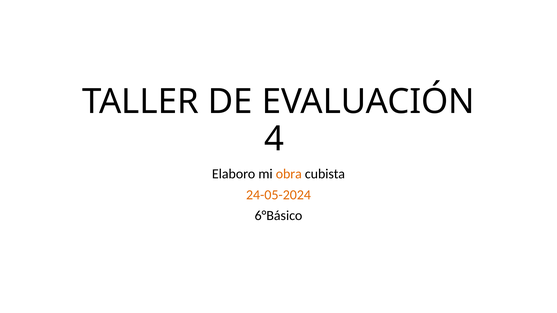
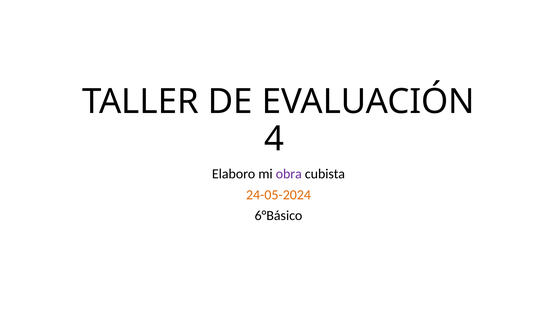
obra colour: orange -> purple
